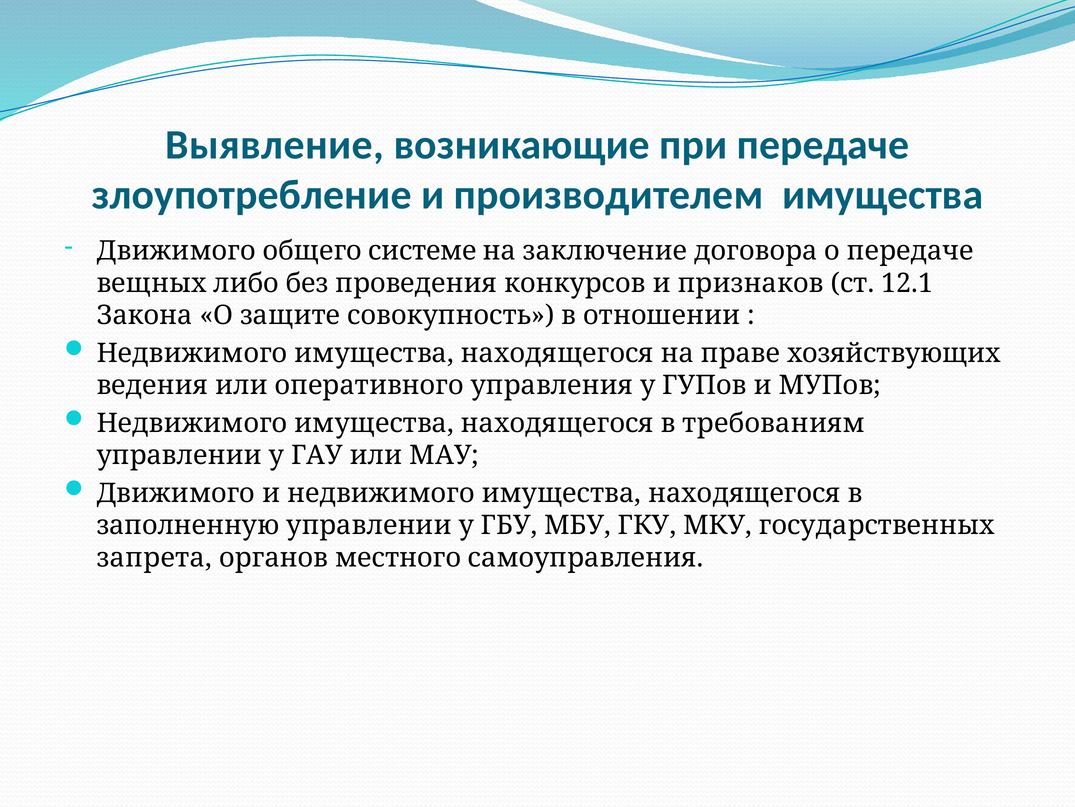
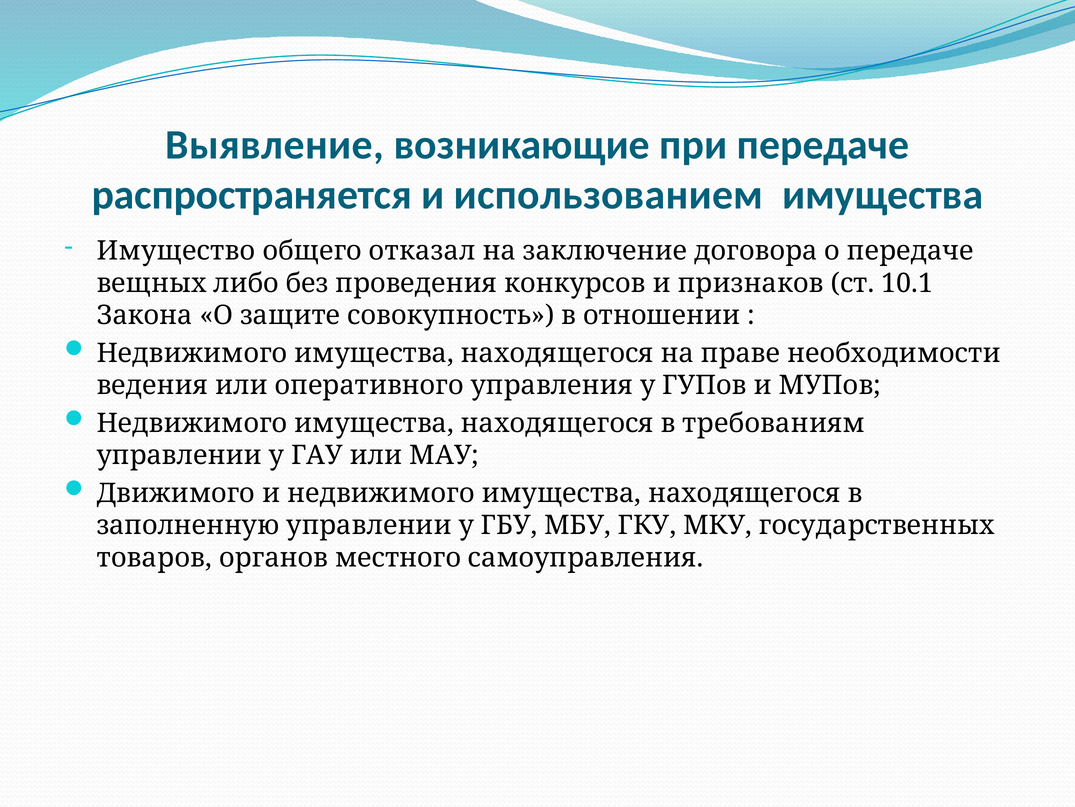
злоупотребление: злоупотребление -> распространяется
производителем: производителем -> использованием
Движимого at (176, 251): Движимого -> Имущество
системе: системе -> отказал
12.1: 12.1 -> 10.1
хозяйствующих: хозяйствующих -> необходимости
запрета: запрета -> товаров
